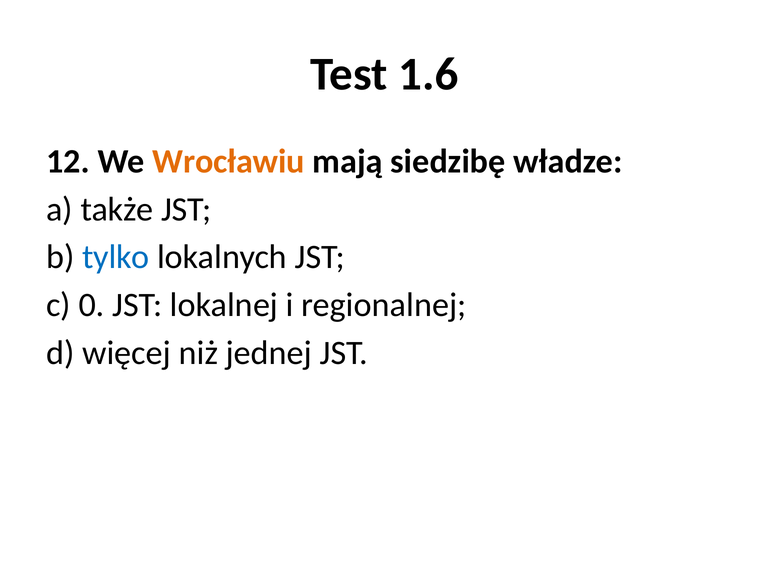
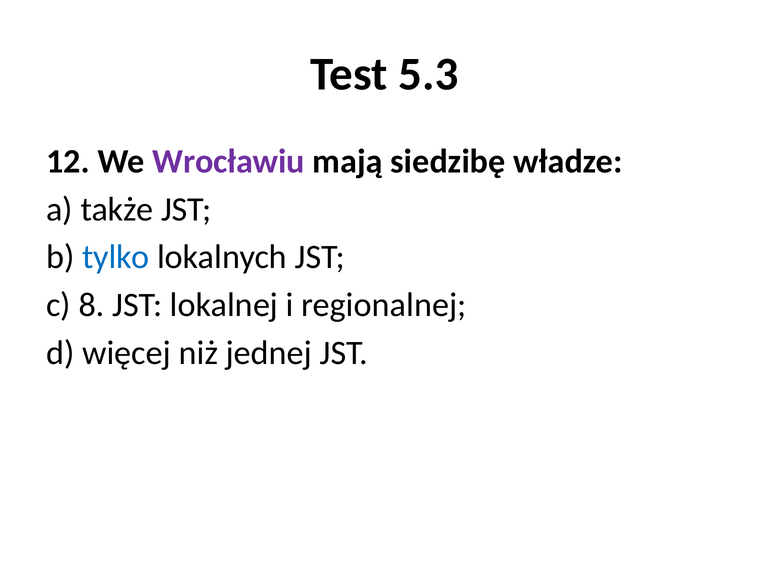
1.6: 1.6 -> 5.3
Wrocławiu colour: orange -> purple
0: 0 -> 8
